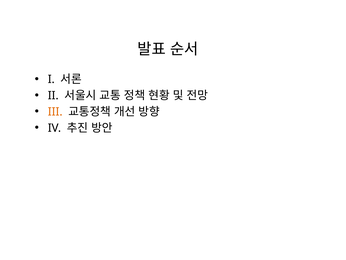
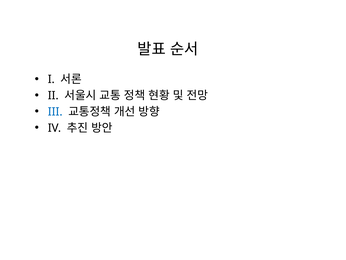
III colour: orange -> blue
